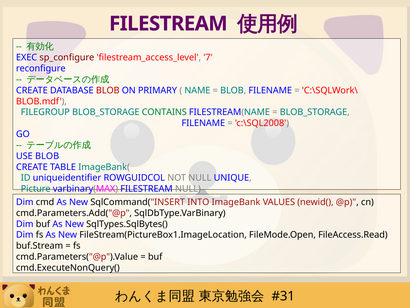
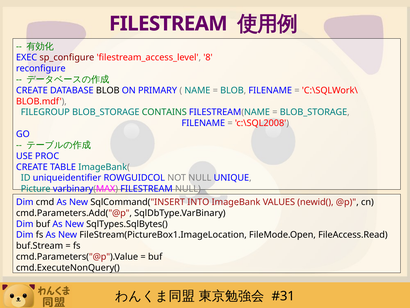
7: 7 -> 8
BLOB at (108, 90) colour: red -> black
USE BLOB: BLOB -> PROC
